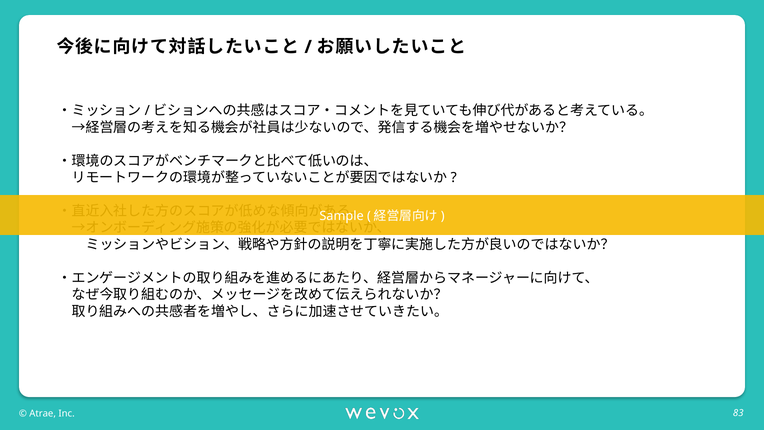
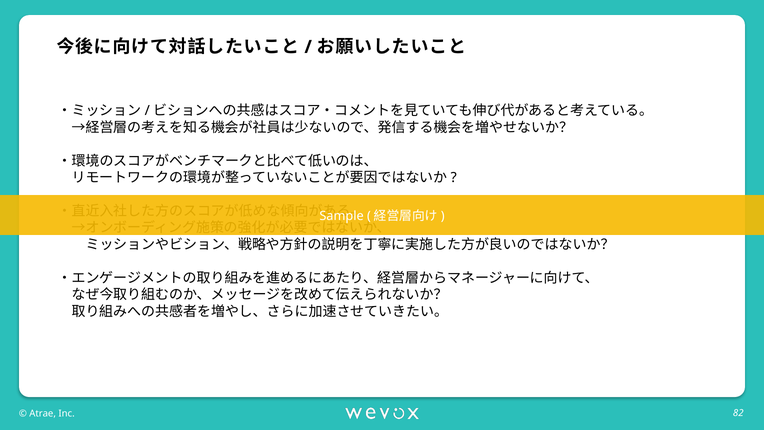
83: 83 -> 82
